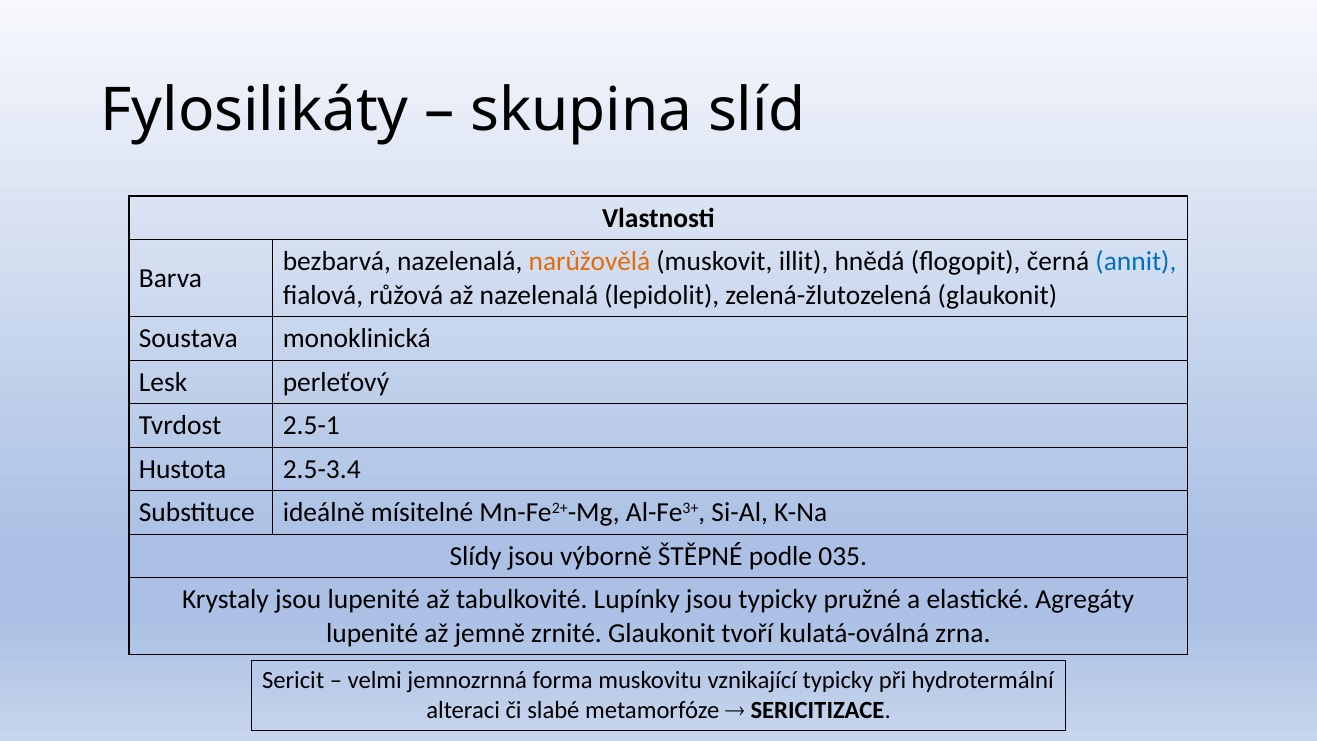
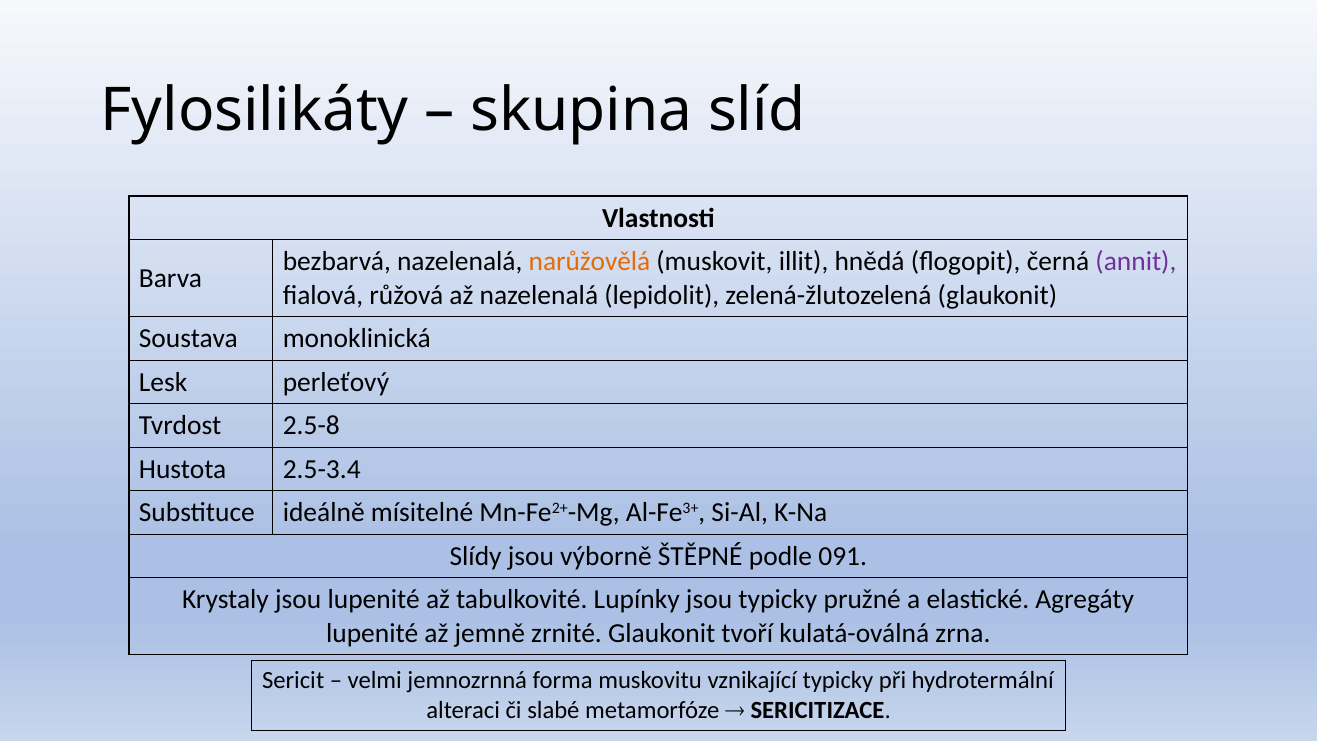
annit colour: blue -> purple
2.5-1: 2.5-1 -> 2.5-8
035: 035 -> 091
